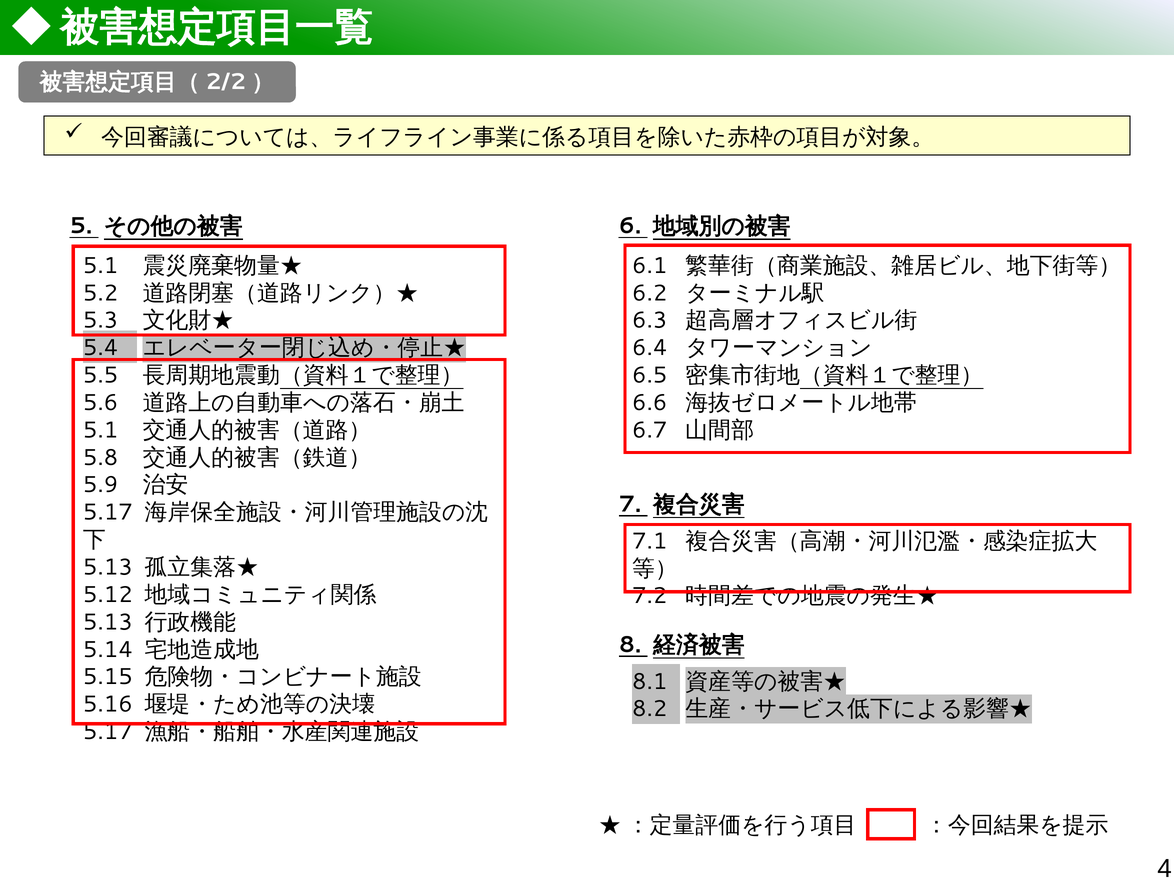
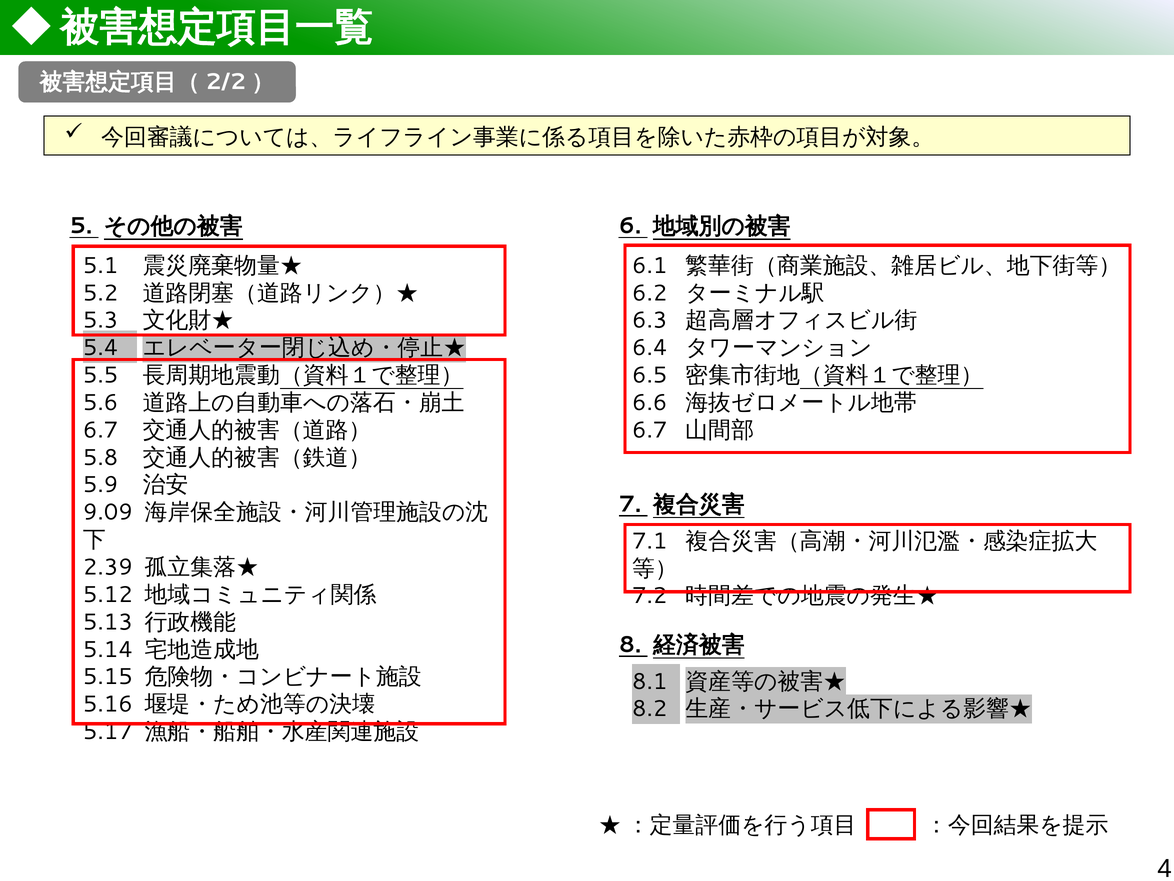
5.1 at (101, 430): 5.1 -> 6.7
5.17 at (108, 512): 5.17 -> 9.09
5.13 at (108, 567): 5.13 -> 2.39
